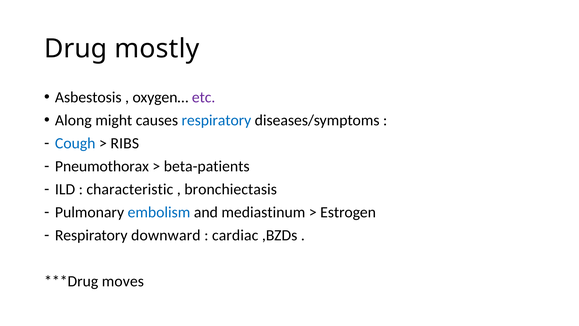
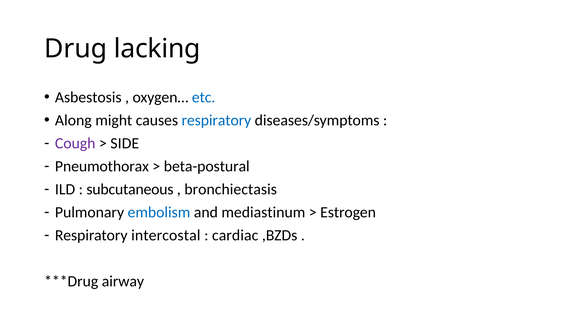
mostly: mostly -> lacking
etc colour: purple -> blue
Cough colour: blue -> purple
RIBS: RIBS -> SIDE
beta-patients: beta-patients -> beta-postural
characteristic: characteristic -> subcutaneous
downward: downward -> intercostal
moves: moves -> airway
